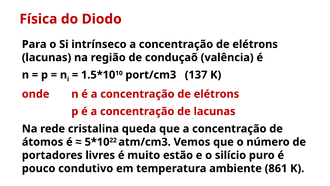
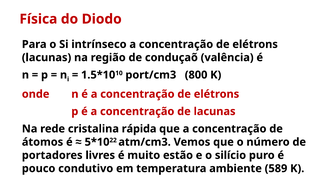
137: 137 -> 800
queda: queda -> rápida
861: 861 -> 589
